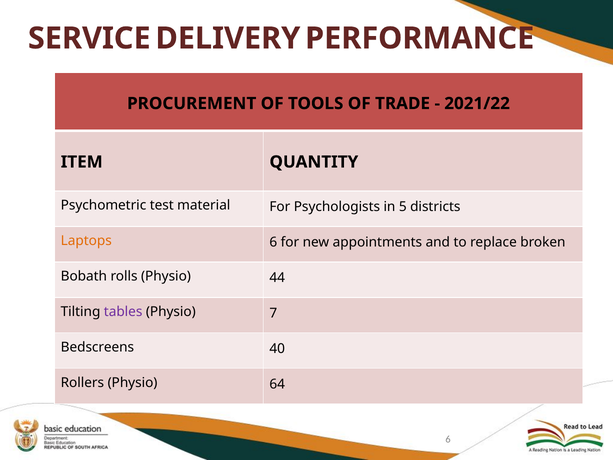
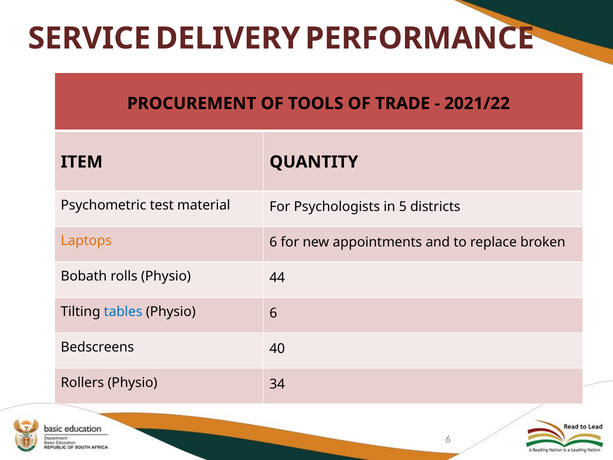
tables colour: purple -> blue
Physio 7: 7 -> 6
64: 64 -> 34
